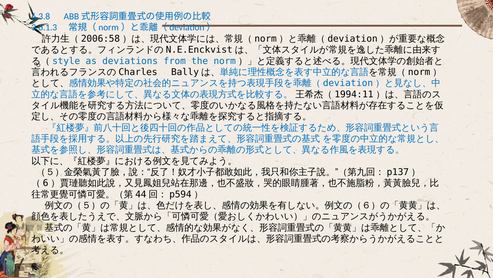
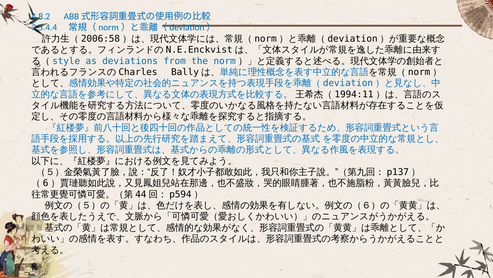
6.3.8: 6.3.8 -> 4.8.2
3.6.1.3: 3.6.1.3 -> 3.5.4.4
